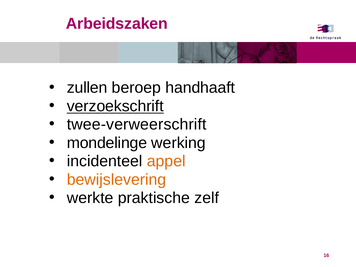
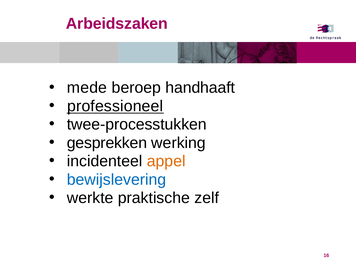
zullen: zullen -> mede
verzoekschrift: verzoekschrift -> professioneel
twee-verweerschrift: twee-verweerschrift -> twee-processtukken
mondelinge: mondelinge -> gesprekken
bewijslevering colour: orange -> blue
